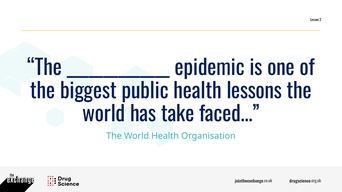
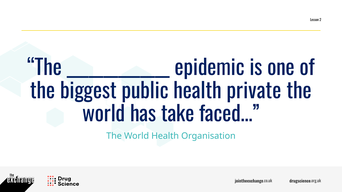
lessons: lessons -> private
